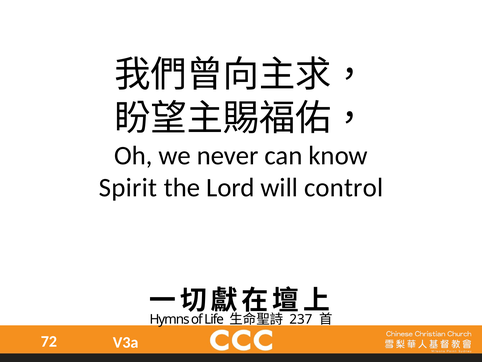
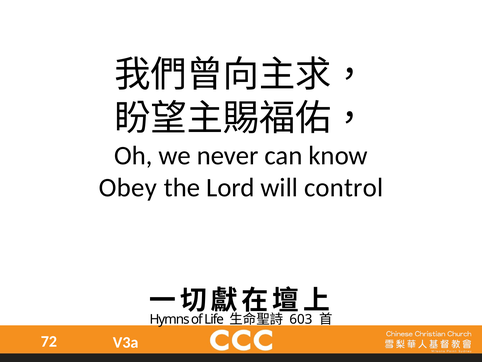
Spirit: Spirit -> Obey
237: 237 -> 603
